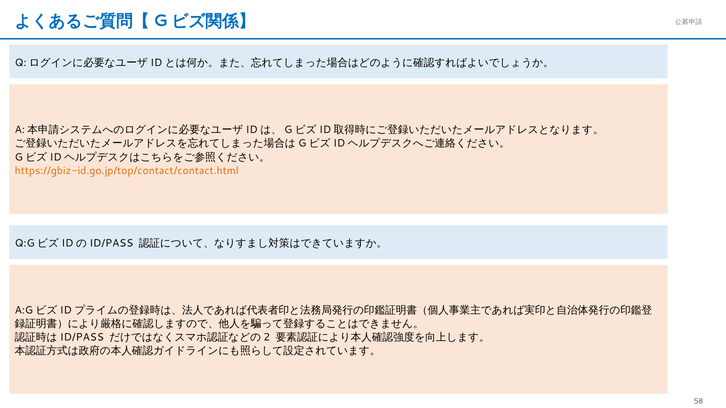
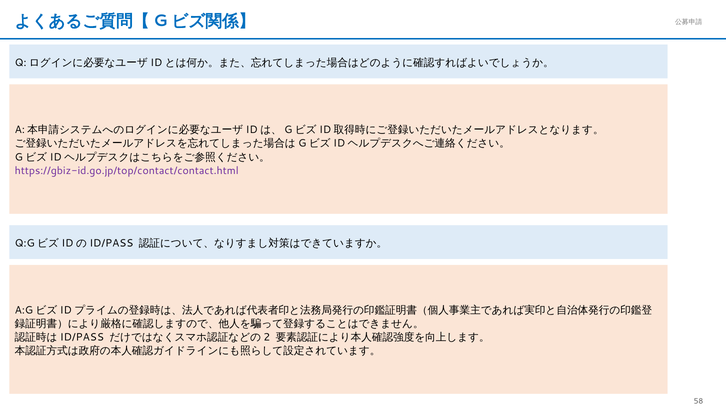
https://gbiz-id.go.jp/top/contact/contact.html colour: orange -> purple
